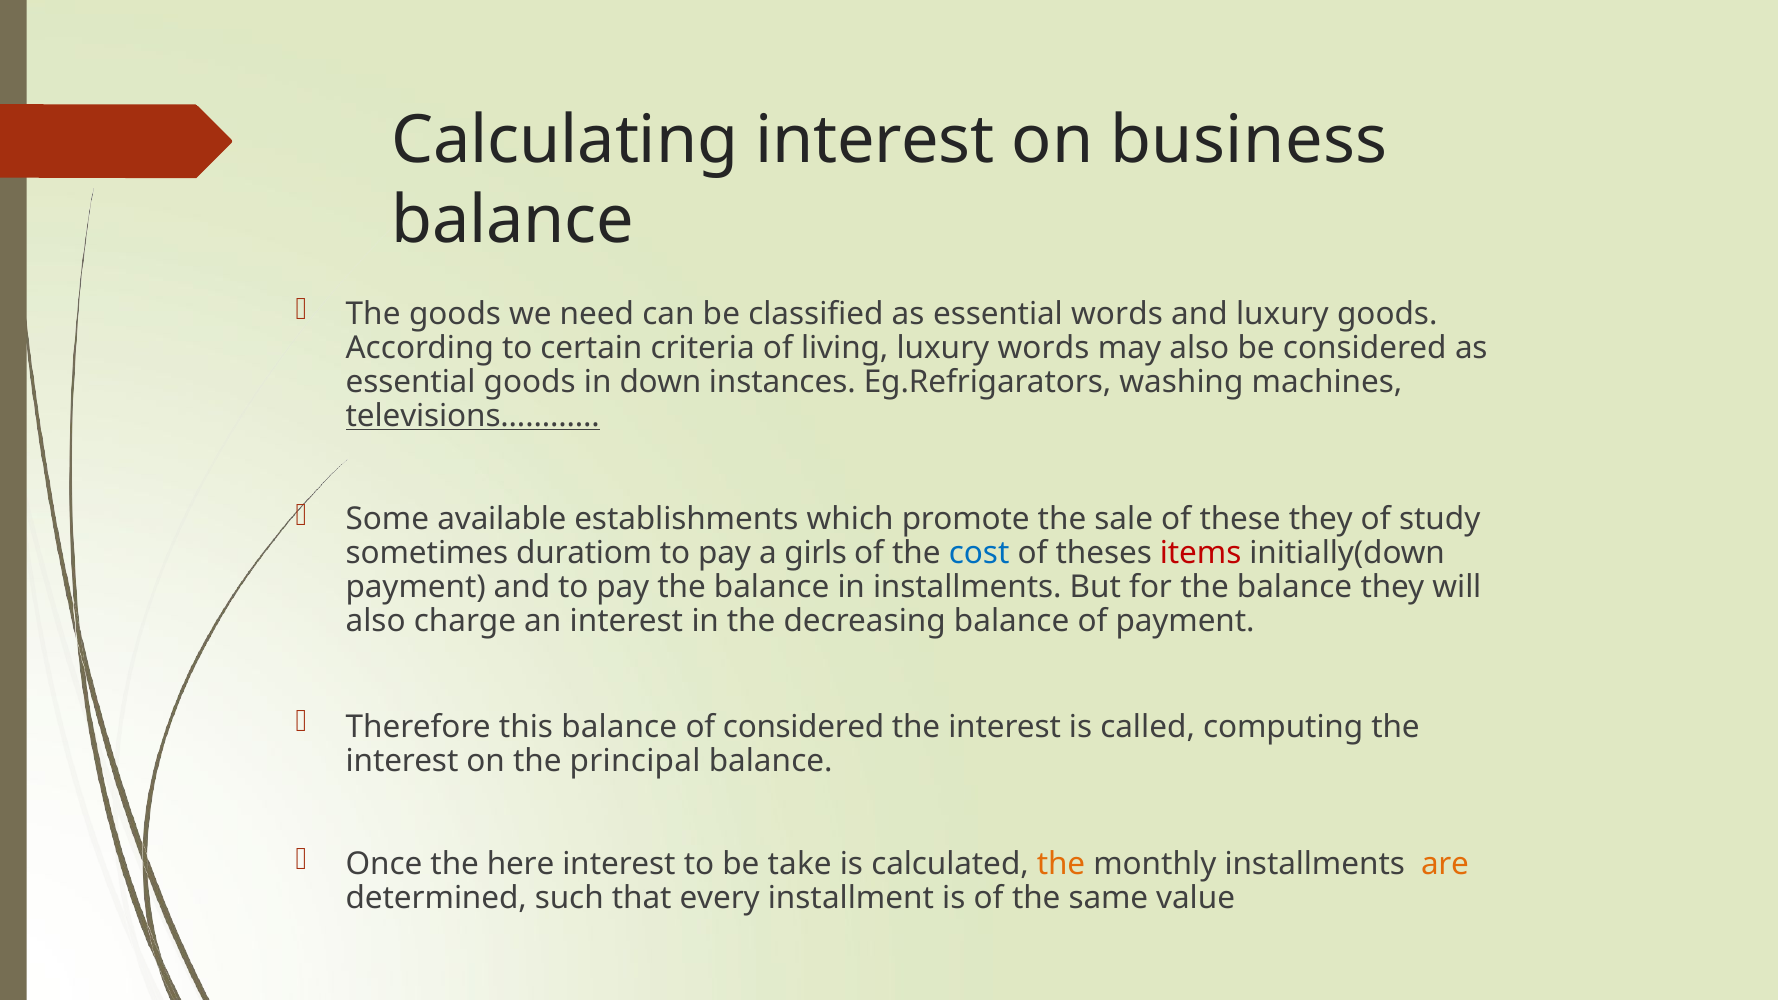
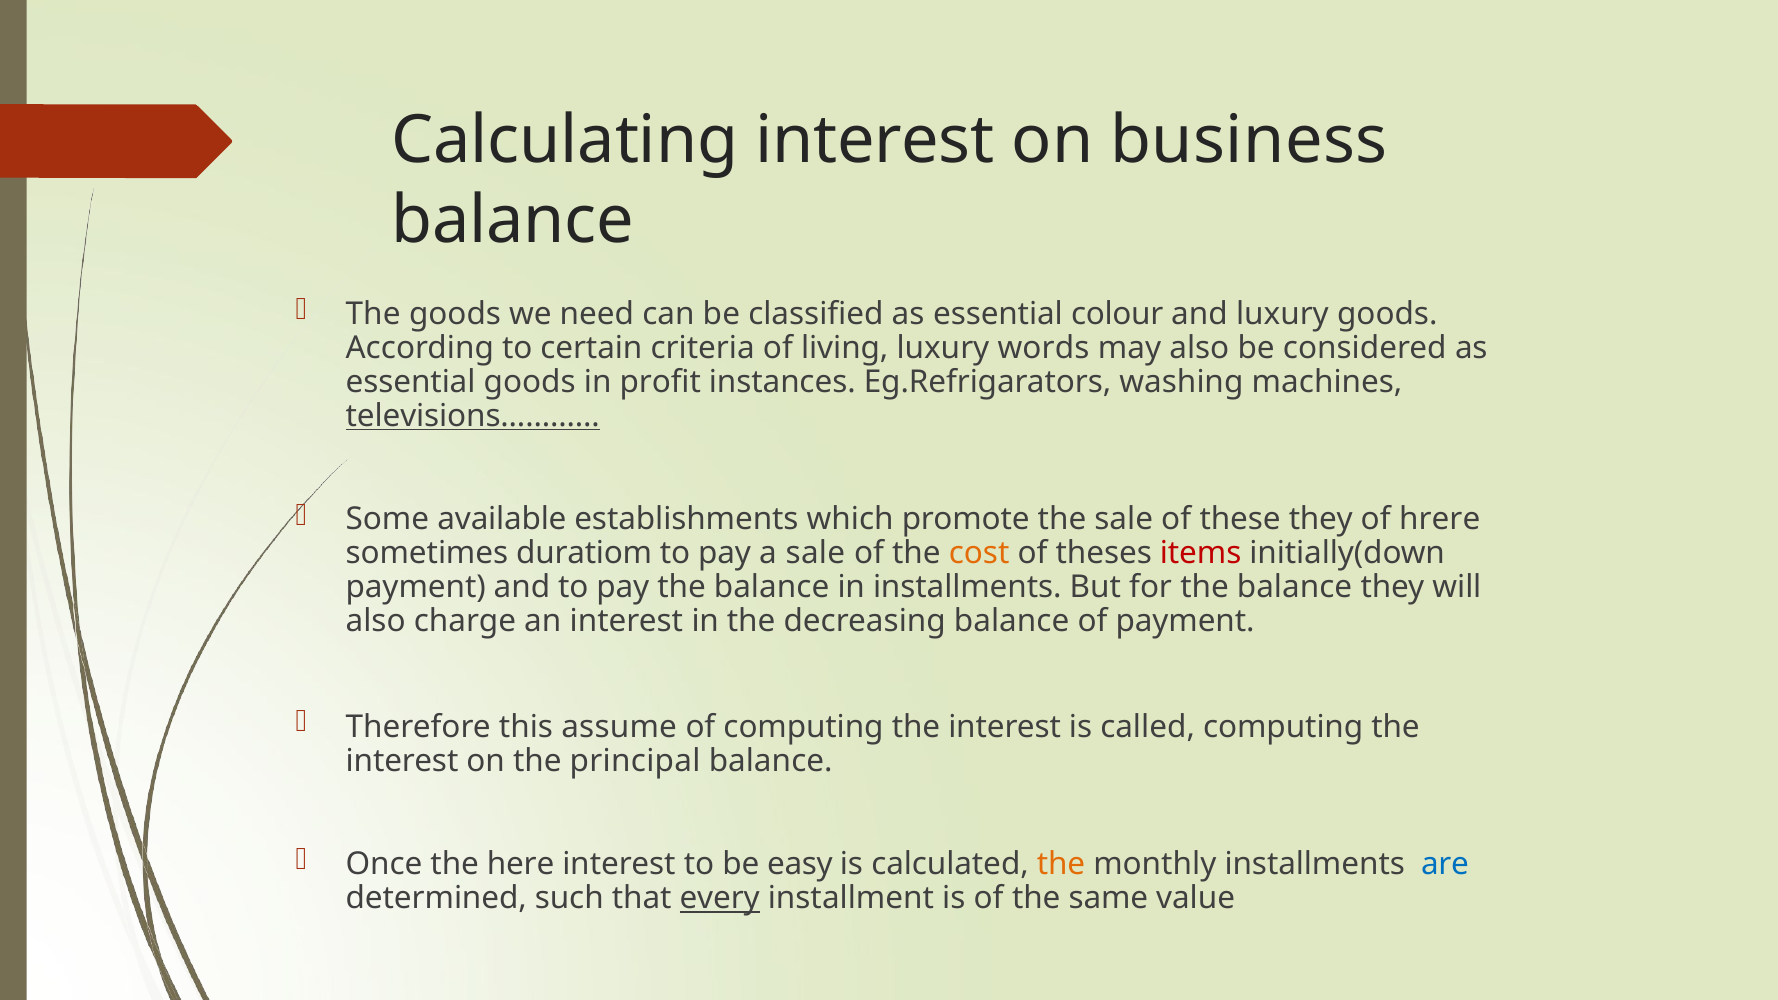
essential words: words -> colour
down: down -> profit
study: study -> hrere
a girls: girls -> sale
cost colour: blue -> orange
this balance: balance -> assume
of considered: considered -> computing
take: take -> easy
are colour: orange -> blue
every underline: none -> present
